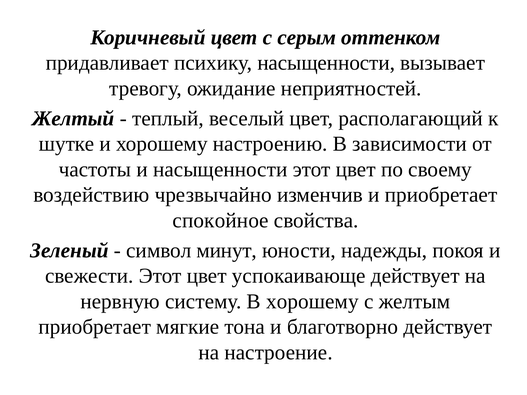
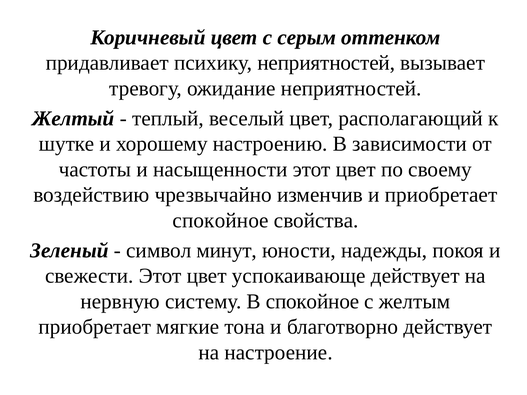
психику насыщенности: насыщенности -> неприятностей
В хорошему: хорошему -> спокойное
